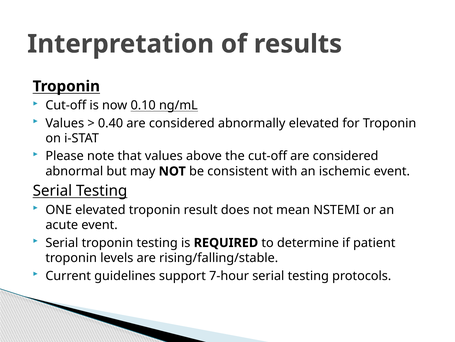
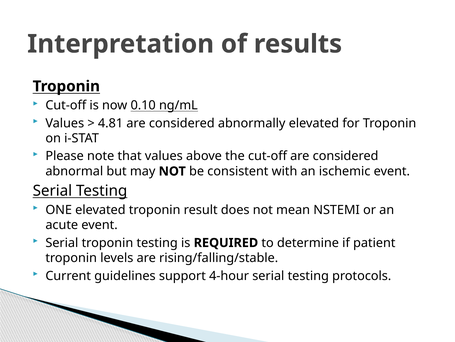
0.40: 0.40 -> 4.81
7-hour: 7-hour -> 4-hour
